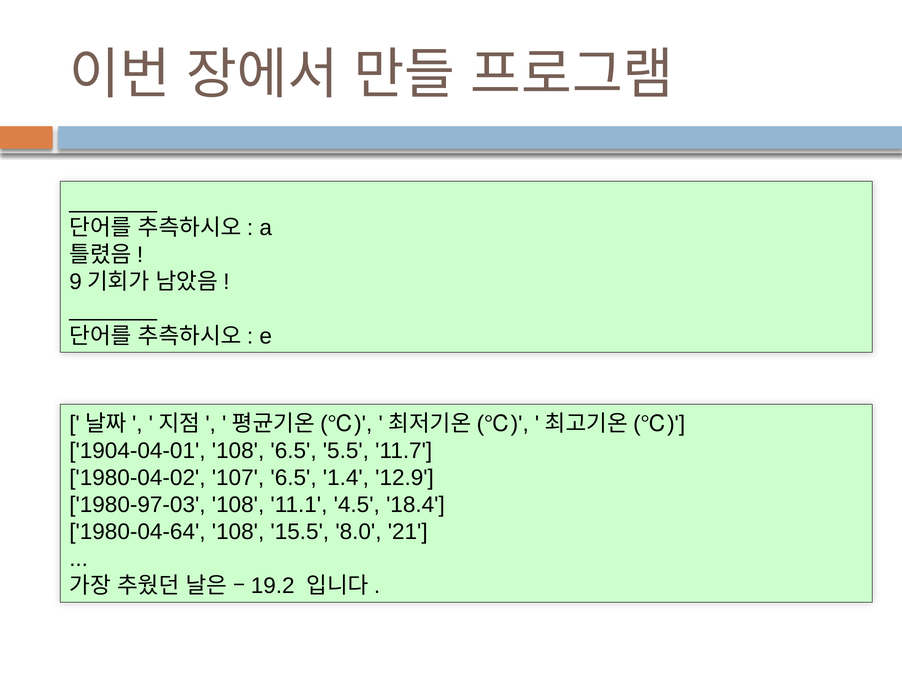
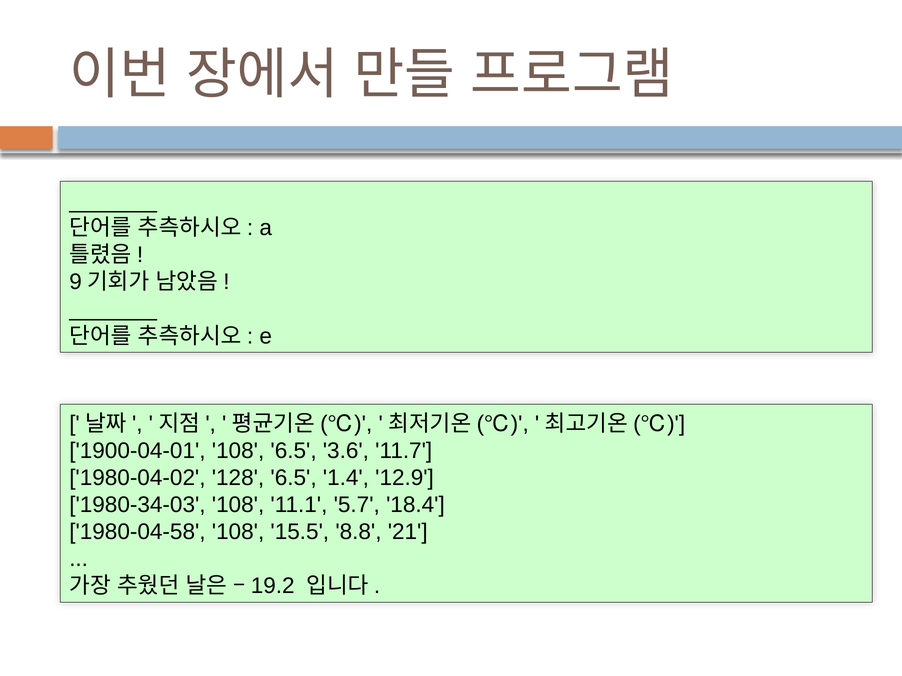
1904-04-01: 1904-04-01 -> 1900-04-01
5.5: 5.5 -> 3.6
107: 107 -> 128
1980-97-03: 1980-97-03 -> 1980-34-03
4.5: 4.5 -> 5.7
1980-04-64: 1980-04-64 -> 1980-04-58
8.0: 8.0 -> 8.8
